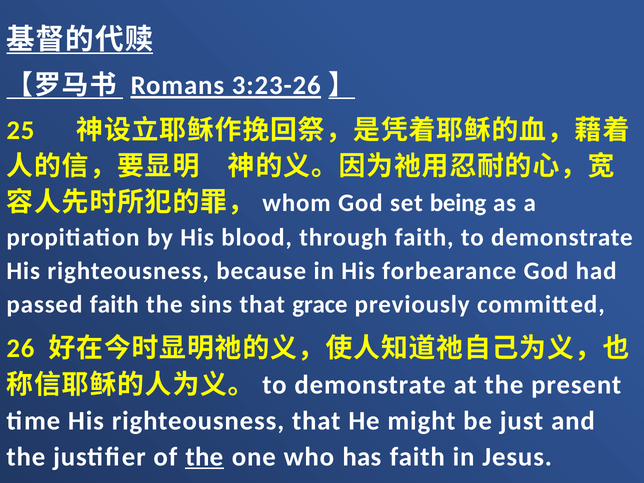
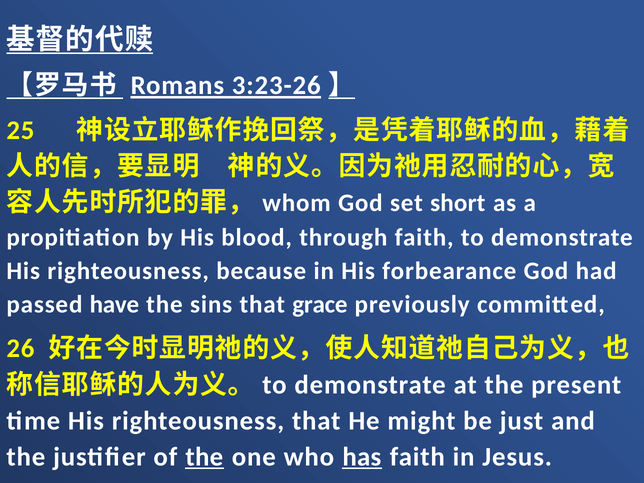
being: being -> short
passed faith: faith -> have
has underline: none -> present
